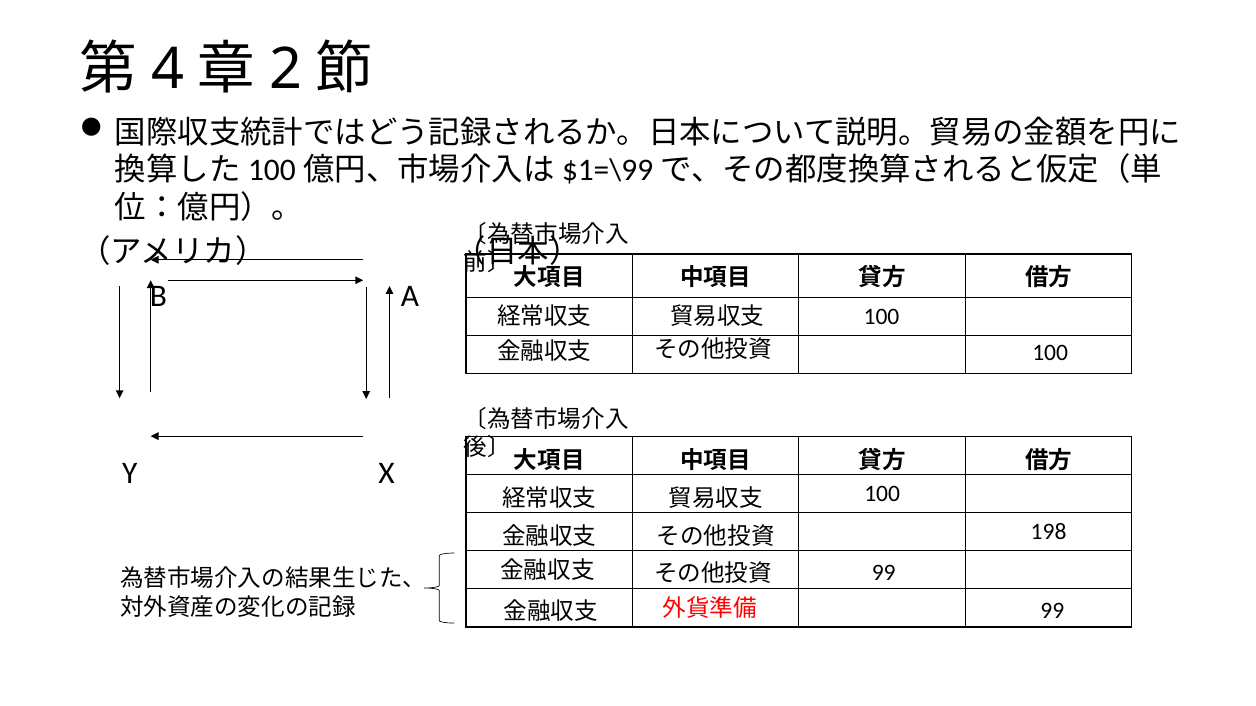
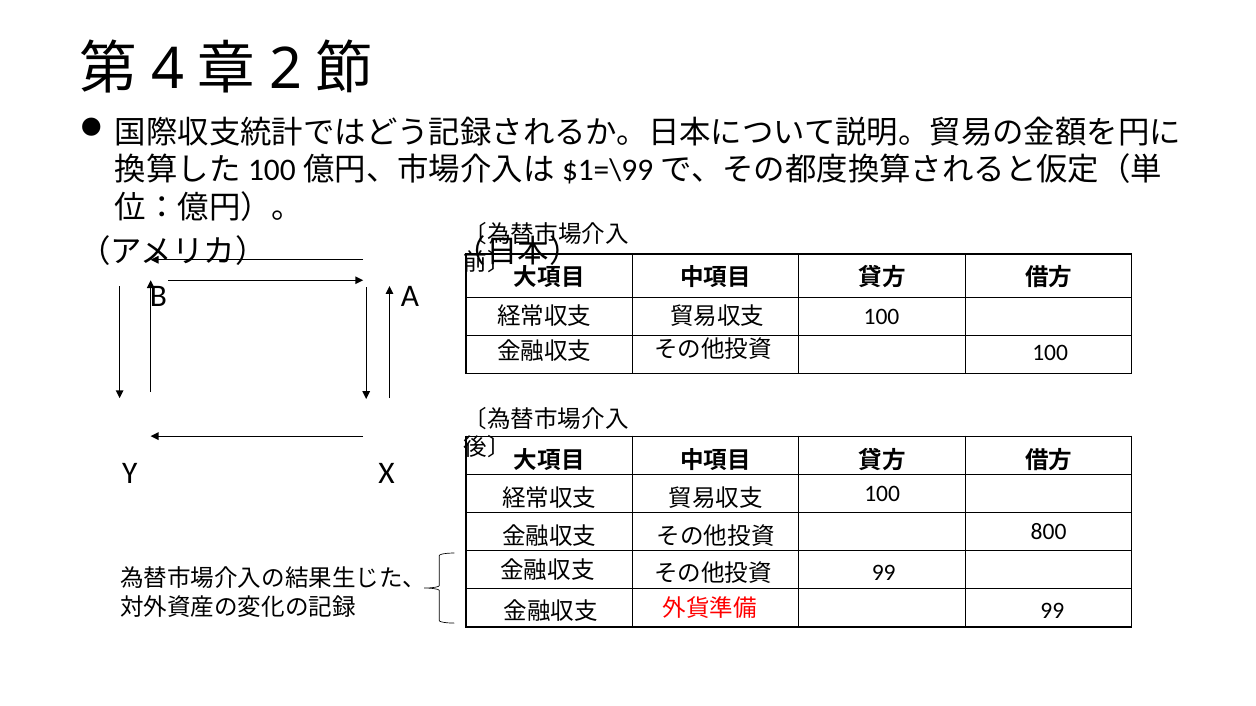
198: 198 -> 800
